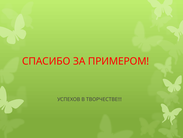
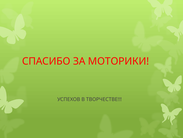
ПРИМЕРОМ: ПРИМЕРОМ -> МОТОРИКИ
